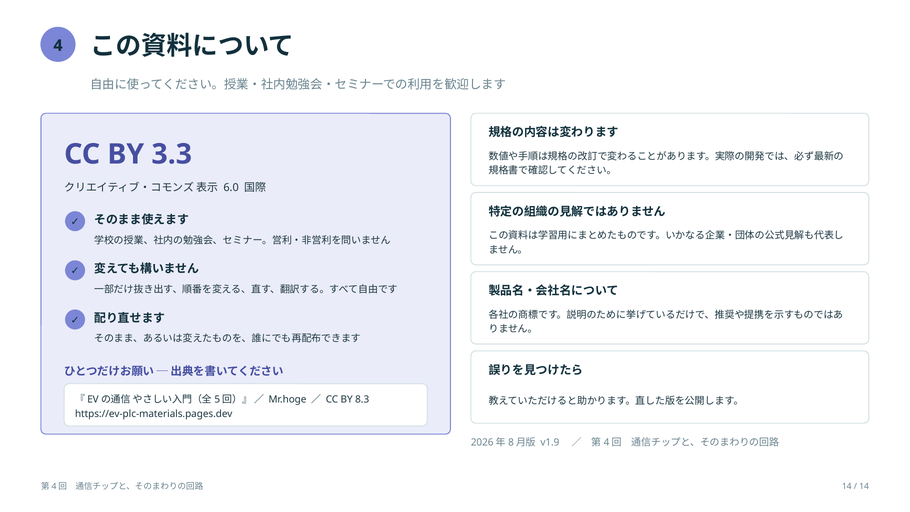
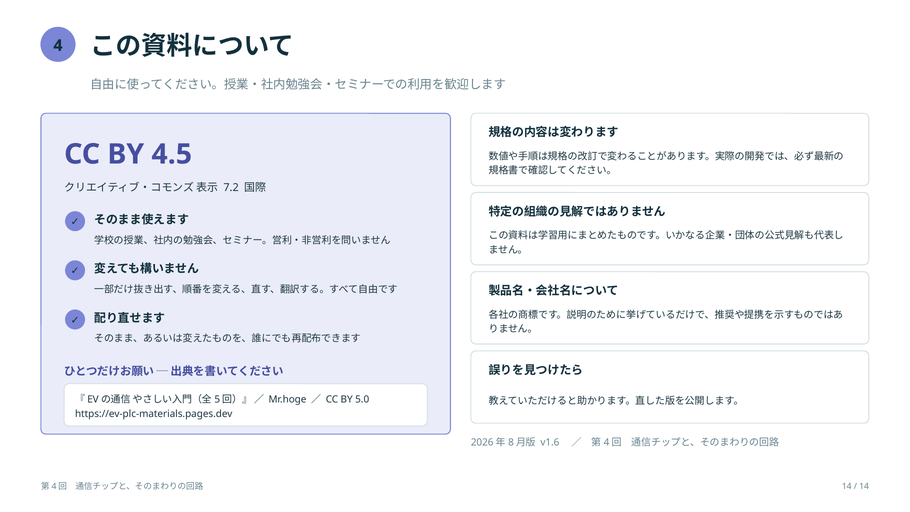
3.3: 3.3 -> 4.5
6.0: 6.0 -> 7.2
8.3: 8.3 -> 5.0
v1.9: v1.9 -> v1.6
